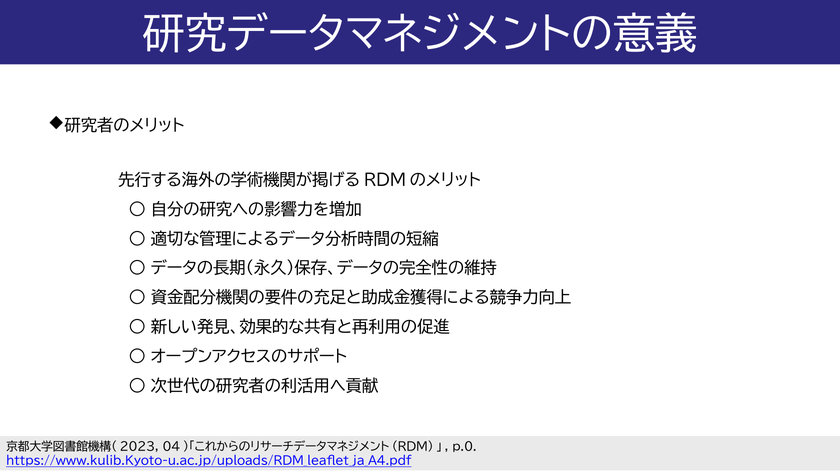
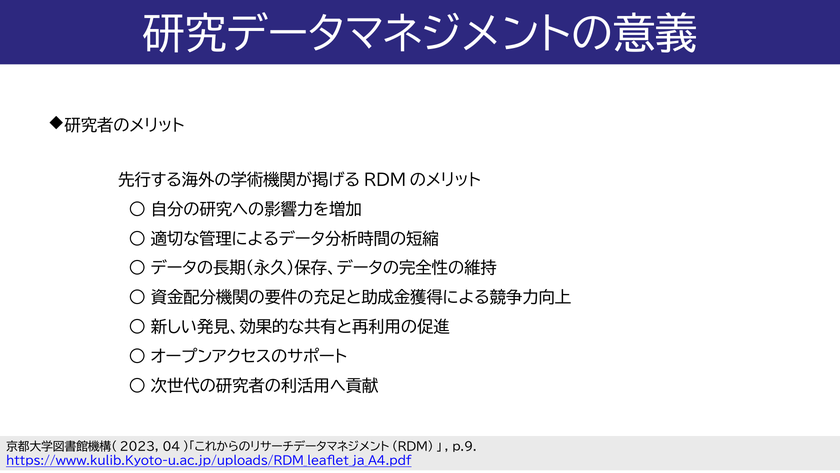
p.0: p.0 -> p.9
